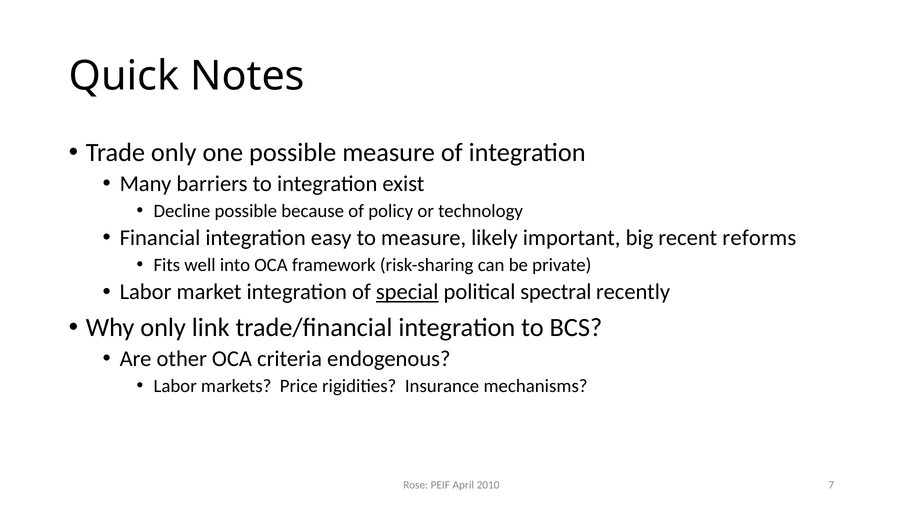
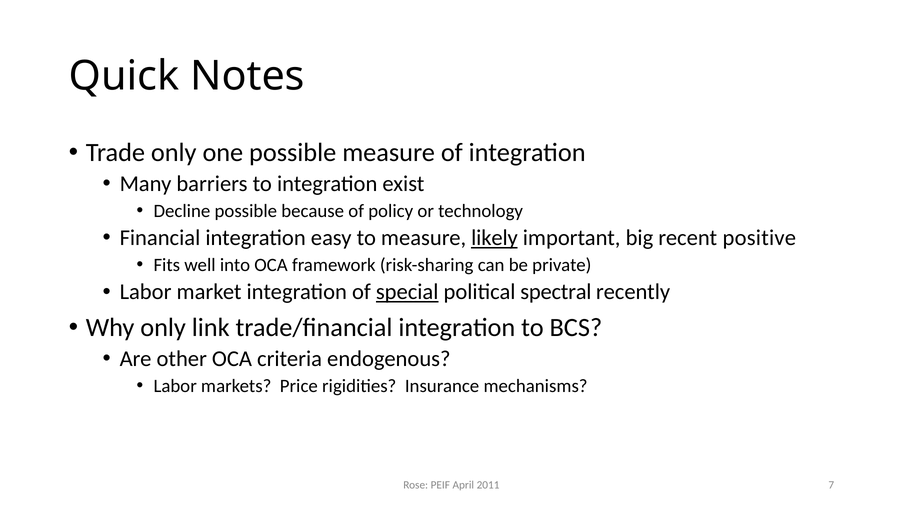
likely underline: none -> present
reforms: reforms -> positive
2010: 2010 -> 2011
